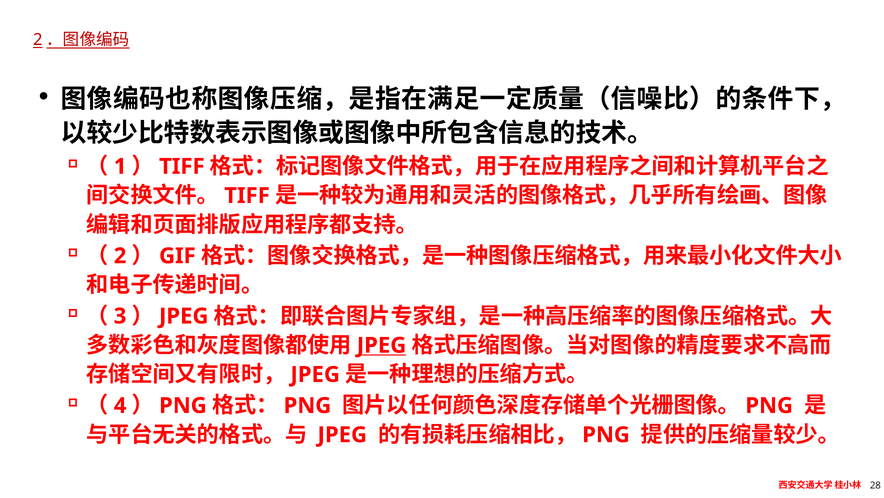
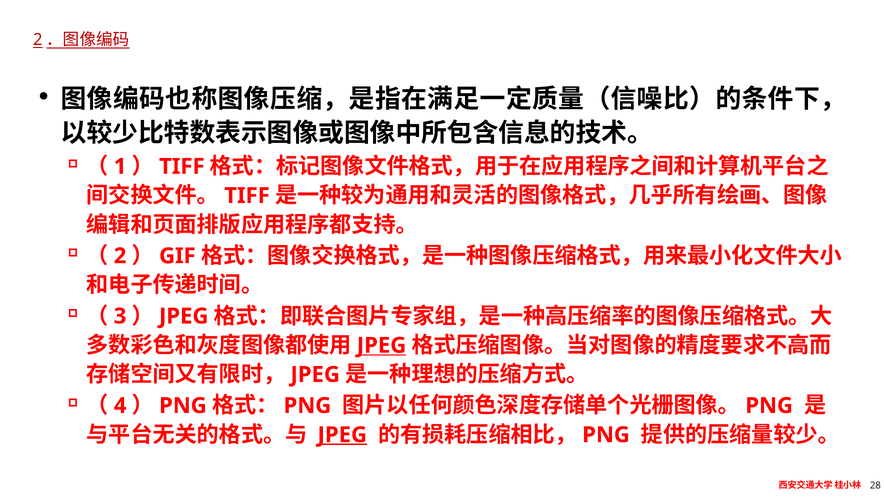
JPEG at (342, 434) underline: none -> present
